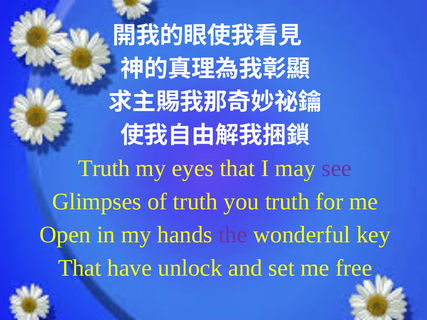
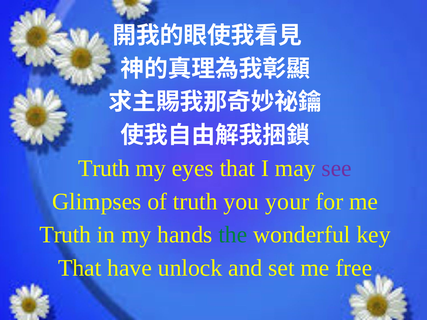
you truth: truth -> your
Open at (65, 235): Open -> Truth
the colour: purple -> green
